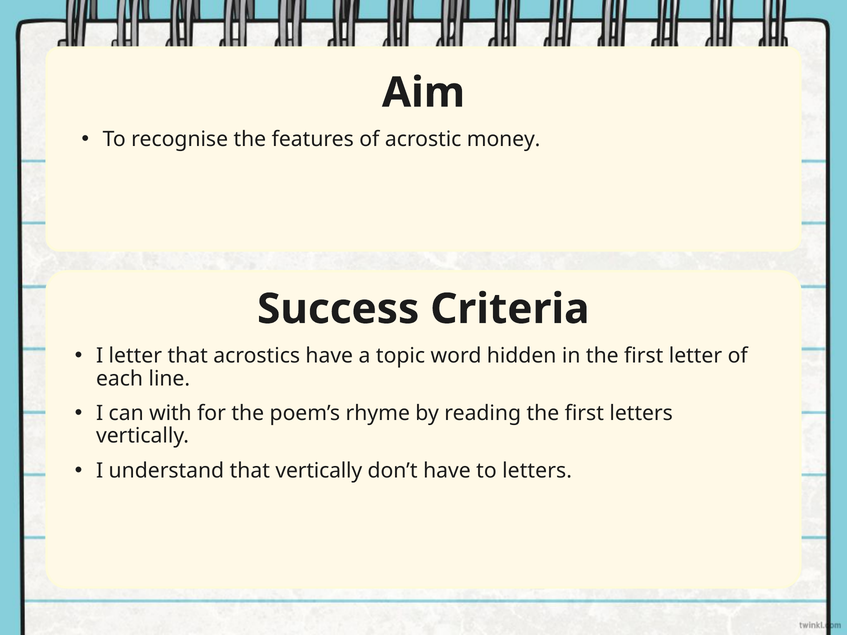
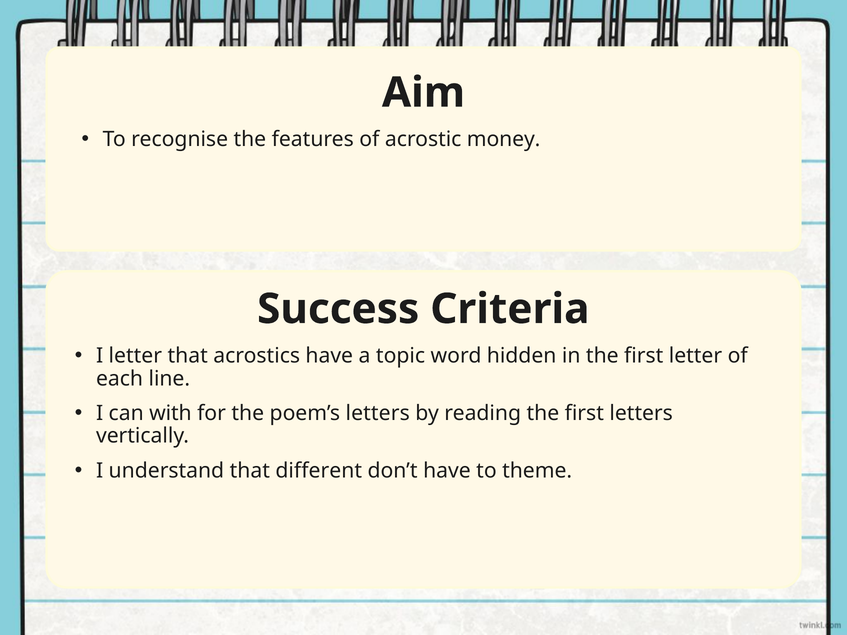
poem’s rhyme: rhyme -> letters
that vertically: vertically -> different
to letters: letters -> theme
